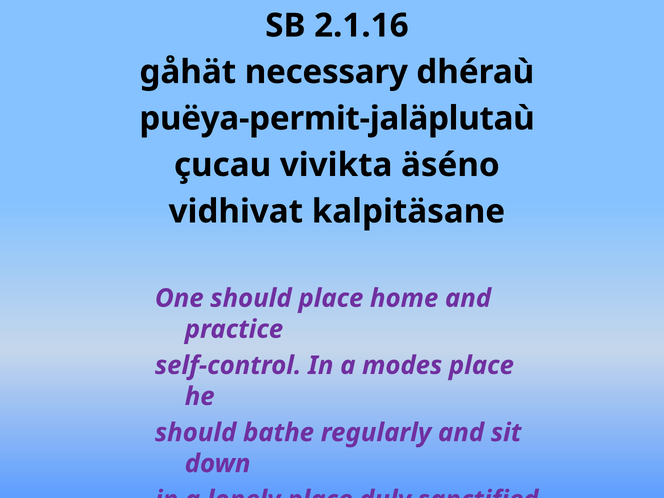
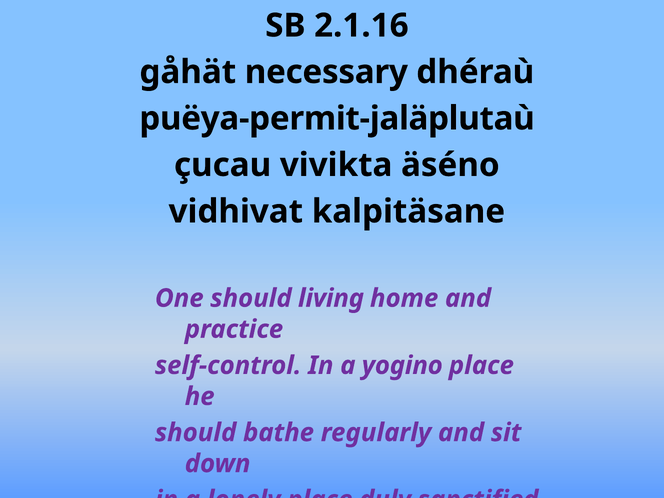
should place: place -> living
modes: modes -> yogino
